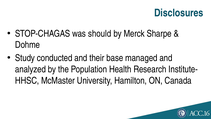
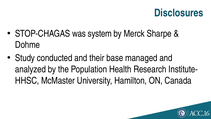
should: should -> system
